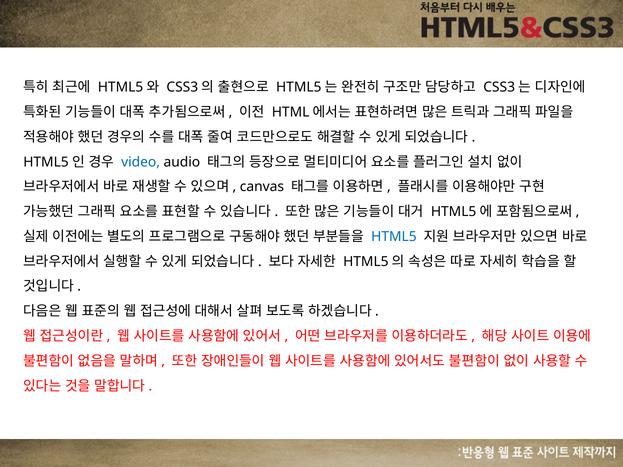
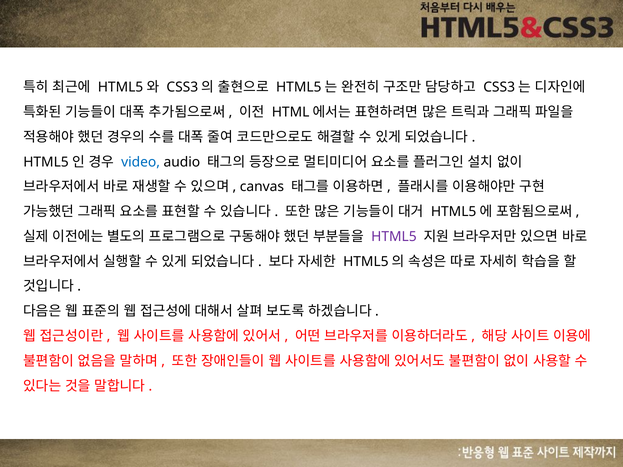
HTML5 colour: blue -> purple
